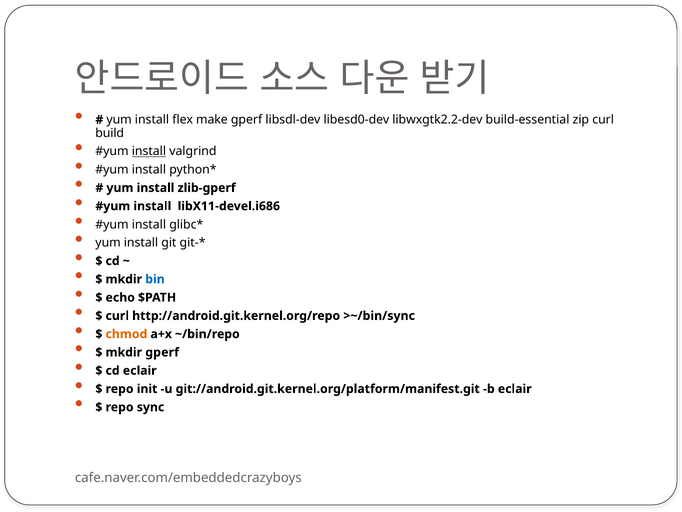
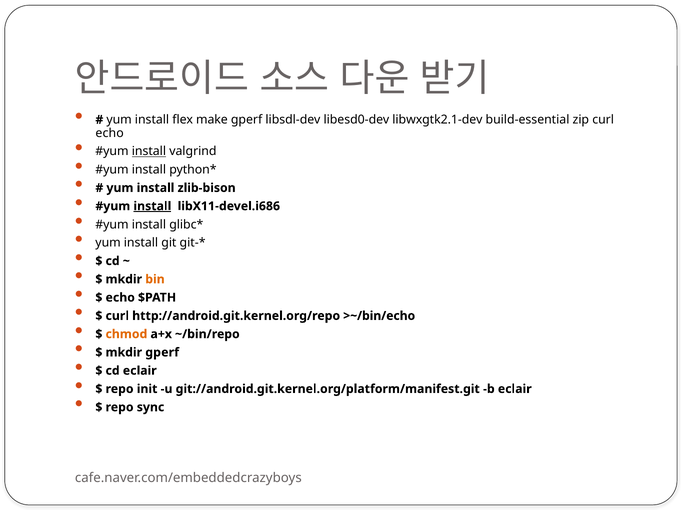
libwxgtk2.2-dev: libwxgtk2.2-dev -> libwxgtk2.1-dev
build at (110, 133): build -> echo
zlib-gperf: zlib-gperf -> zlib-bison
install at (152, 206) underline: none -> present
bin colour: blue -> orange
>~/bin/sync: >~/bin/sync -> >~/bin/echo
